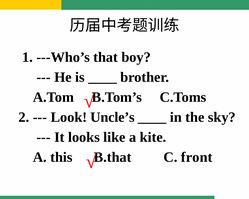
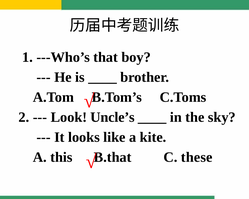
front: front -> these
